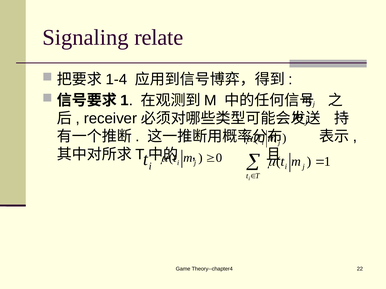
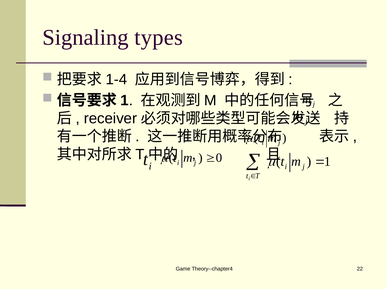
relate: relate -> types
